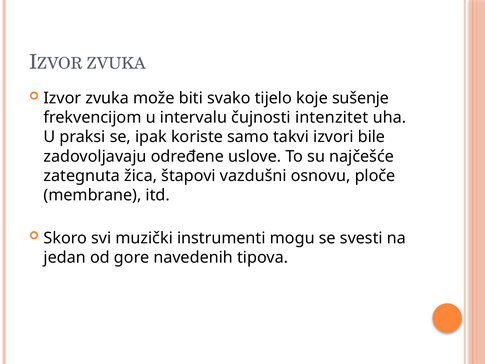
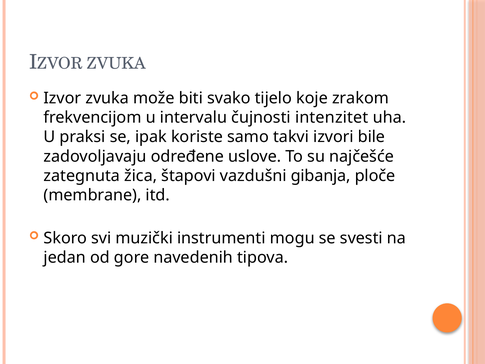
sušenje: sušenje -> zrakom
osnovu: osnovu -> gibanja
